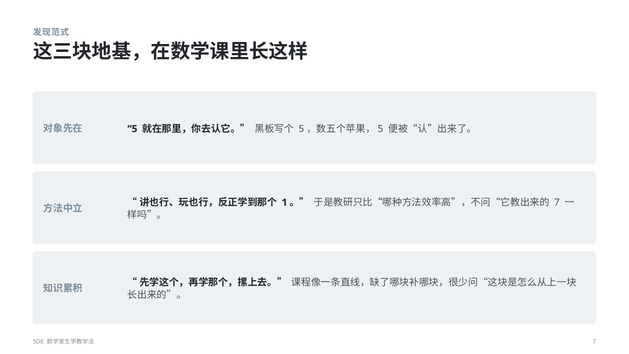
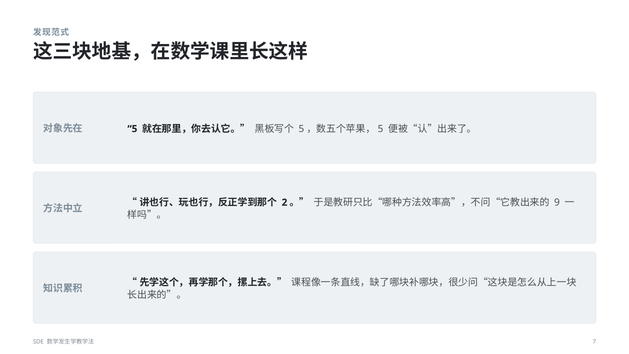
1: 1 -> 2
7 at (557, 202): 7 -> 9
